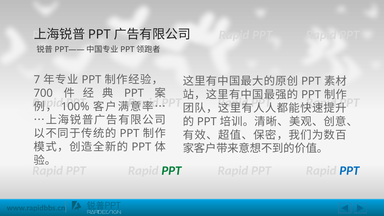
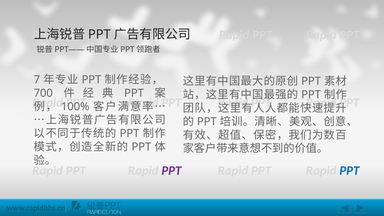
PPT at (171, 171) colour: green -> purple
